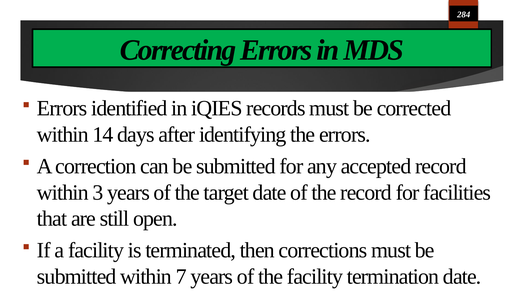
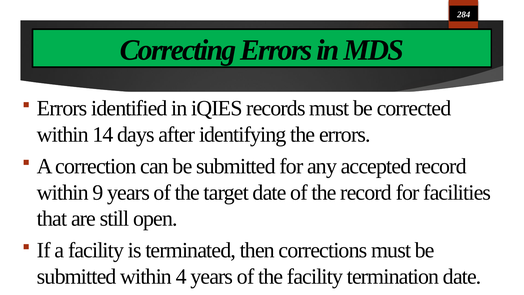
3: 3 -> 9
7: 7 -> 4
